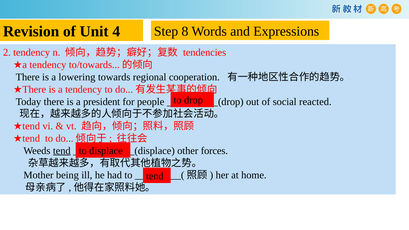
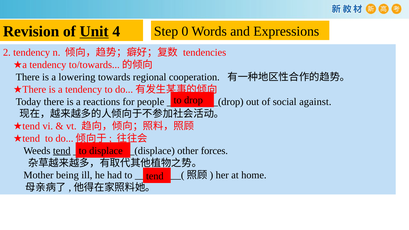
Unit underline: none -> present
8: 8 -> 0
president: president -> reactions
reacted: reacted -> against
